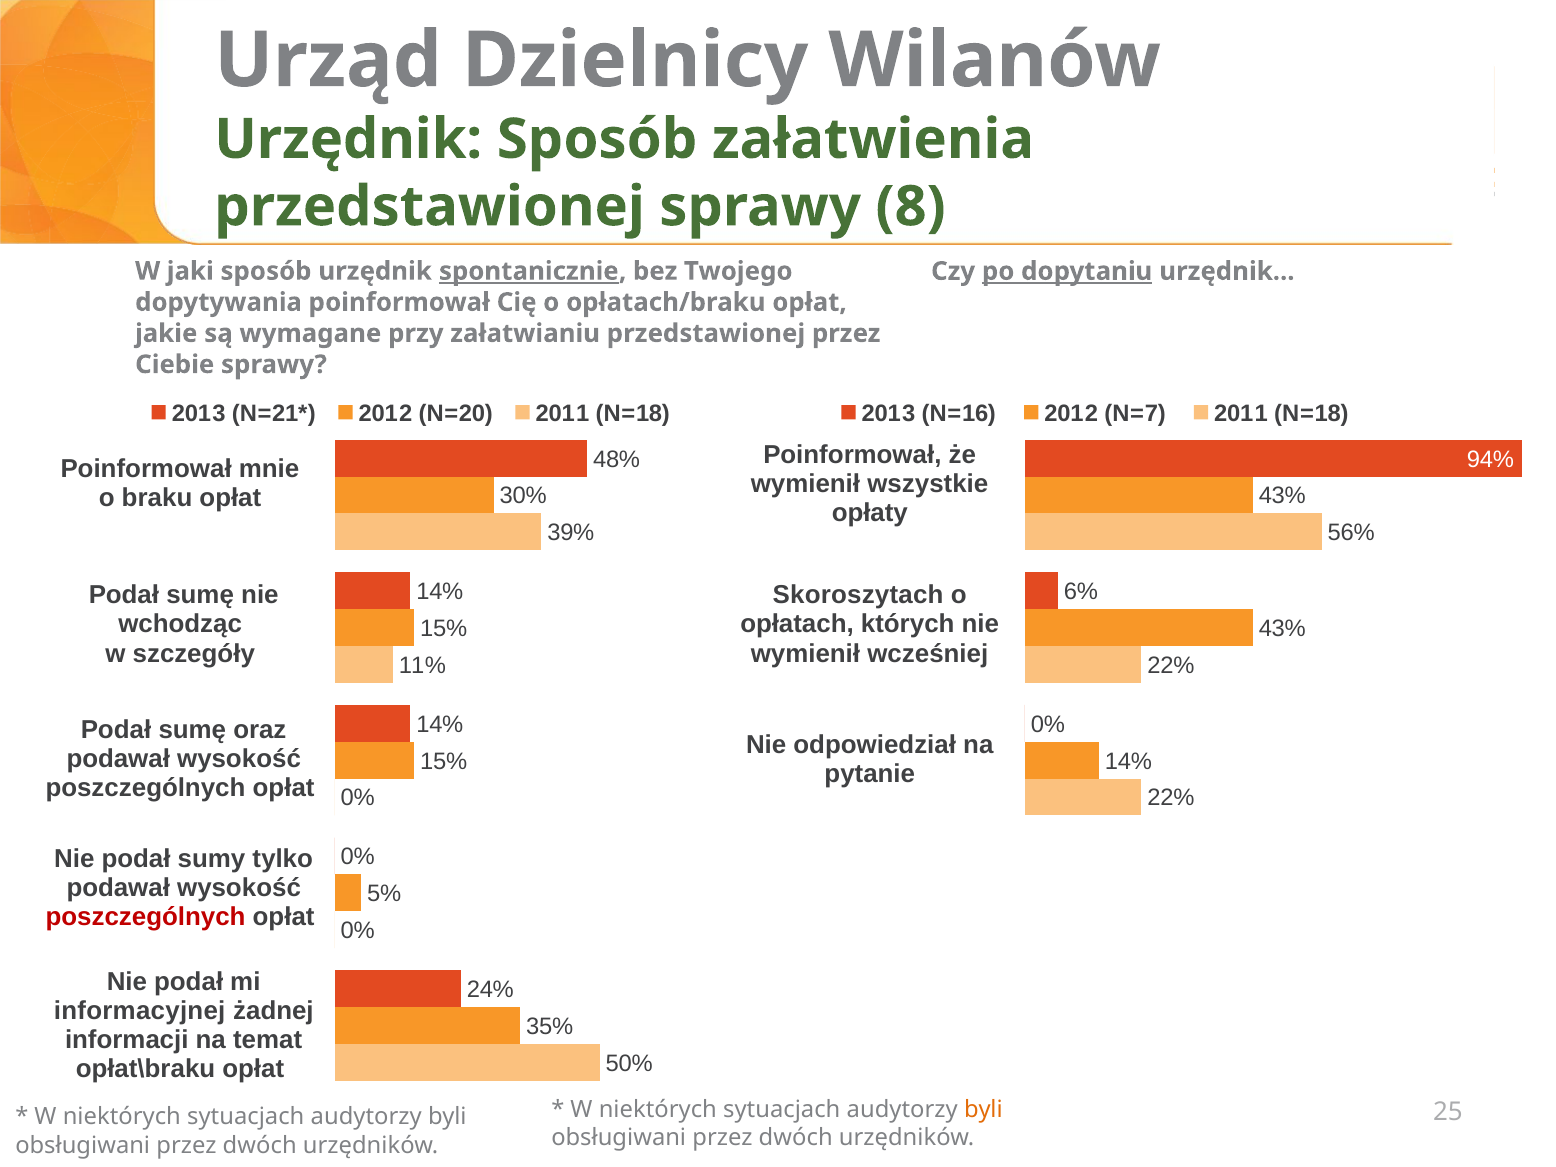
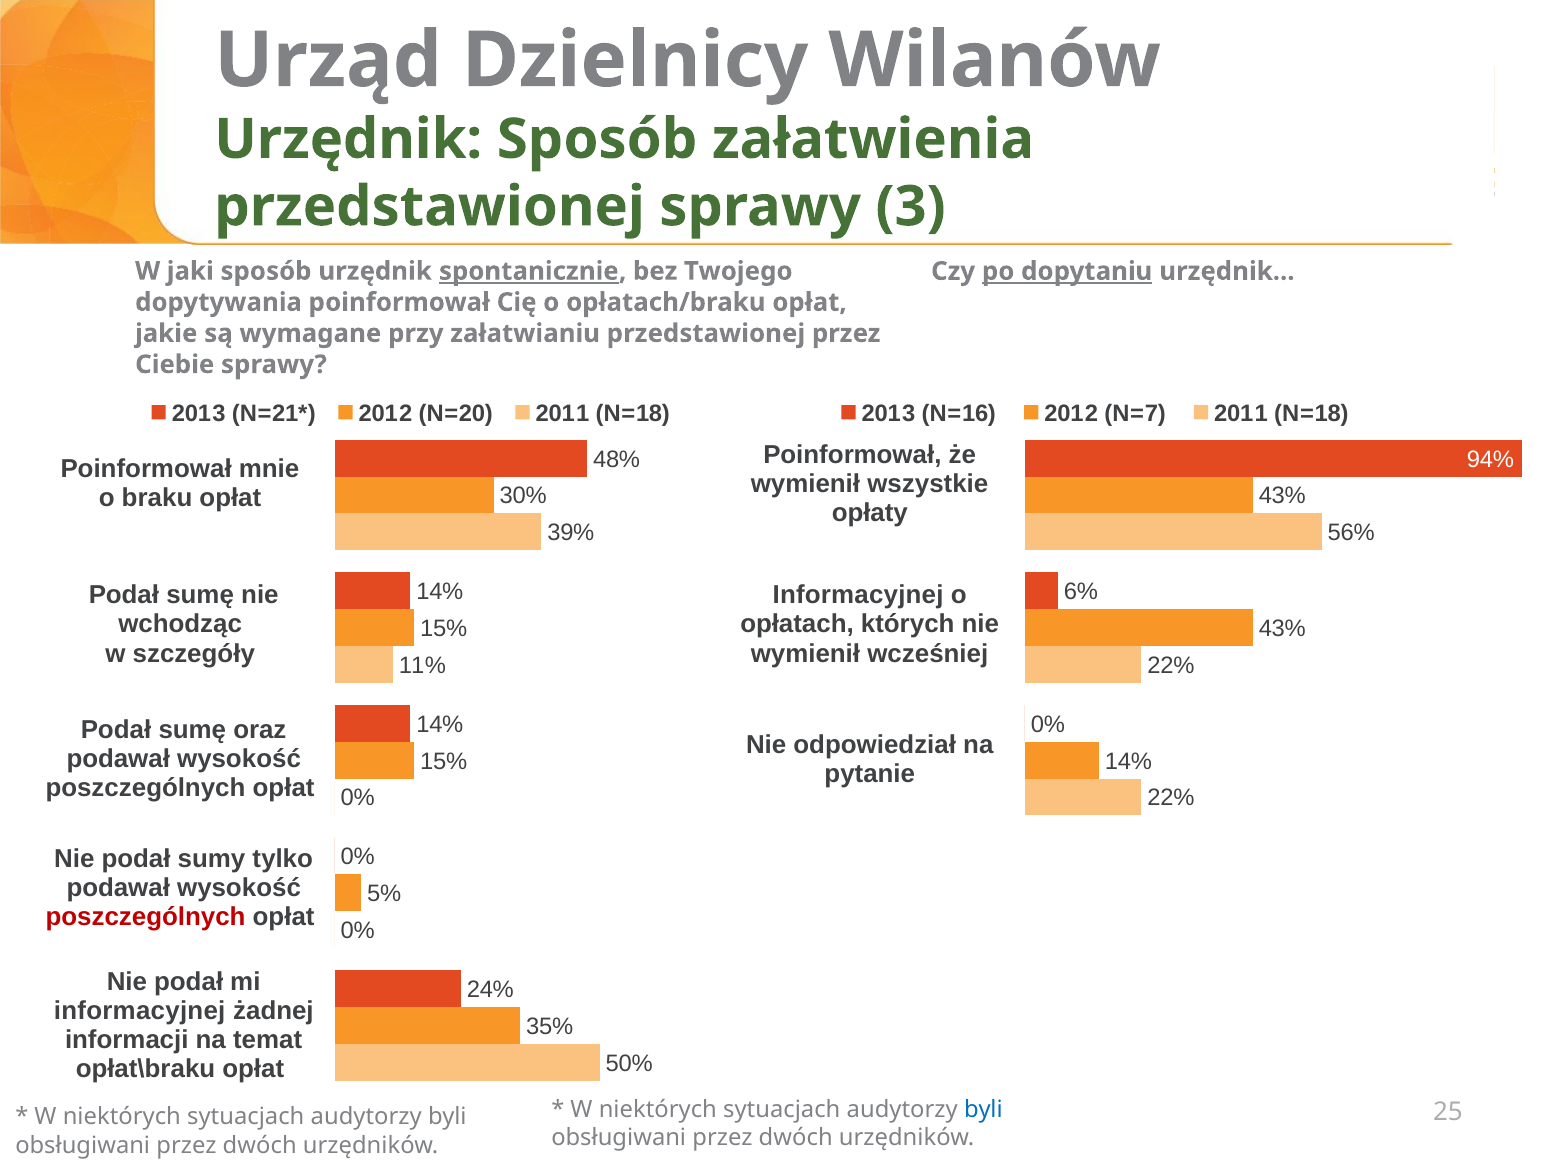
8: 8 -> 3
Skoroszytach at (858, 595): Skoroszytach -> Informacyjnej
byli at (983, 1110) colour: orange -> blue
